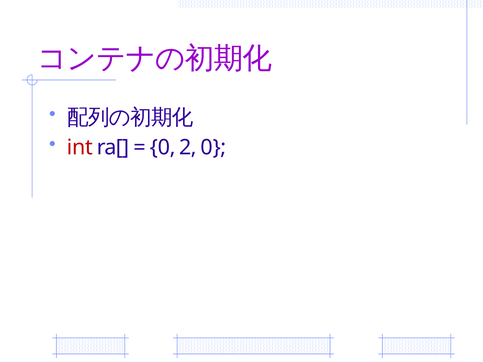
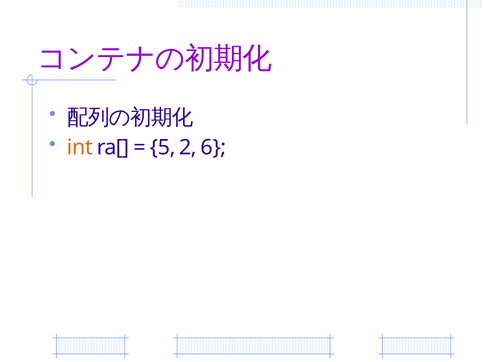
int colour: red -> orange
0 at (163, 147): 0 -> 5
2 0: 0 -> 6
